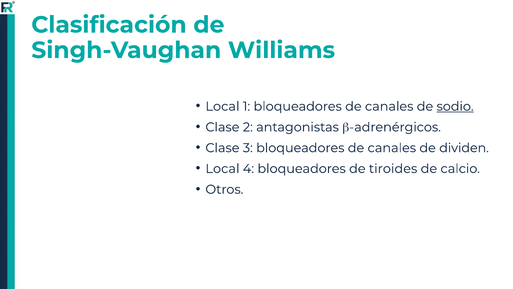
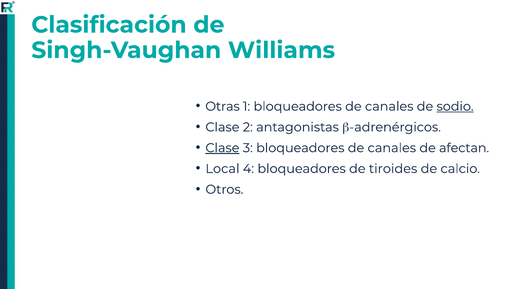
Local at (222, 106): Local -> Otras
Clase at (222, 148) underline: none -> present
dividen: dividen -> afectan
